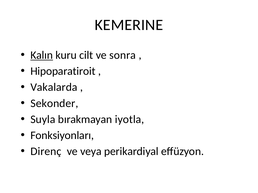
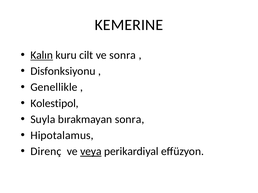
Hipoparatiroit: Hipoparatiroit -> Disfonksiyonu
Vakalarda: Vakalarda -> Genellikle
Sekonder: Sekonder -> Kolestipol
bırakmayan iyotla: iyotla -> sonra
Fonksiyonları: Fonksiyonları -> Hipotalamus
veya underline: none -> present
